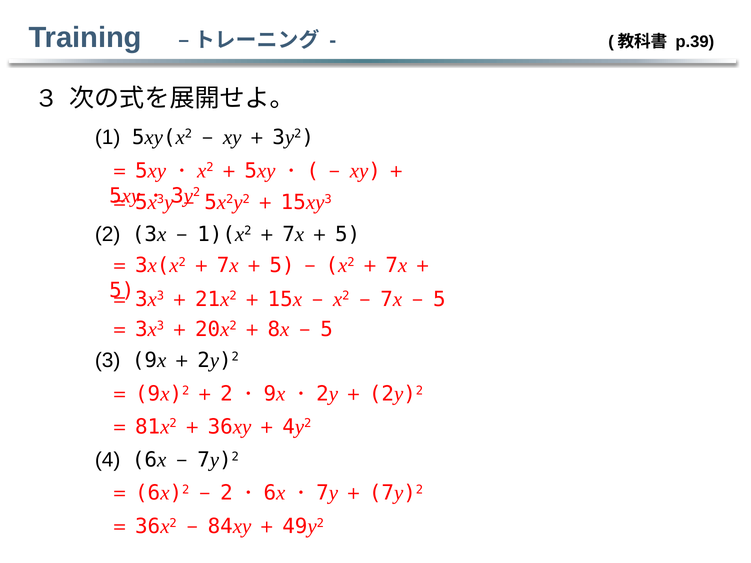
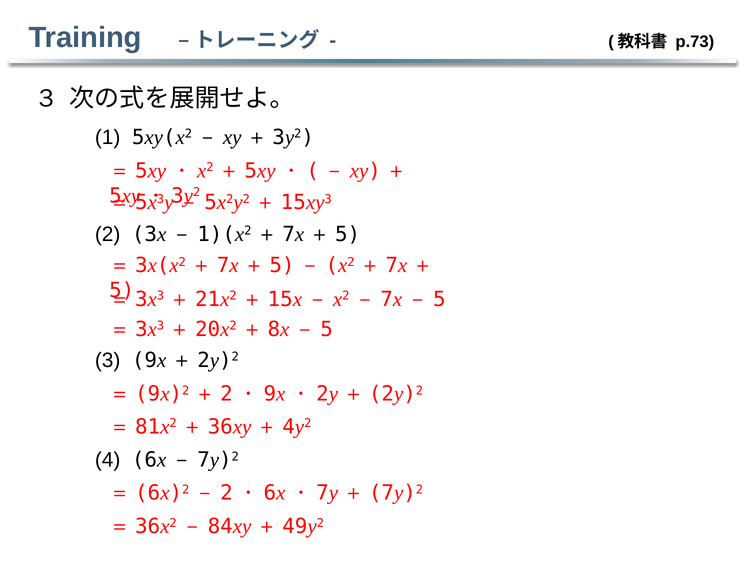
p.39: p.39 -> p.73
